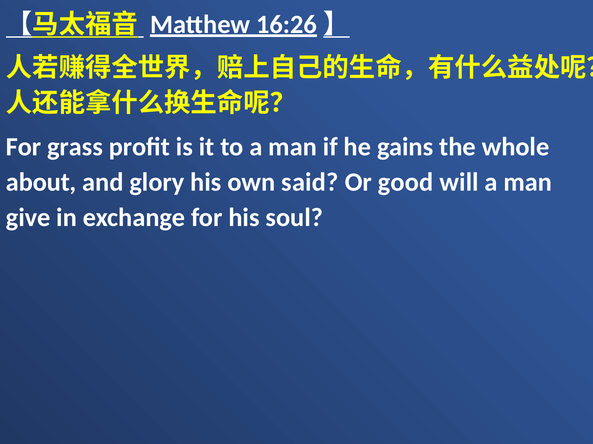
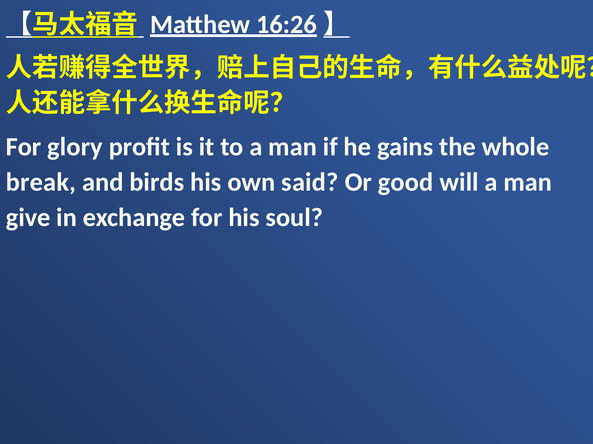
grass: grass -> glory
about: about -> break
glory: glory -> birds
